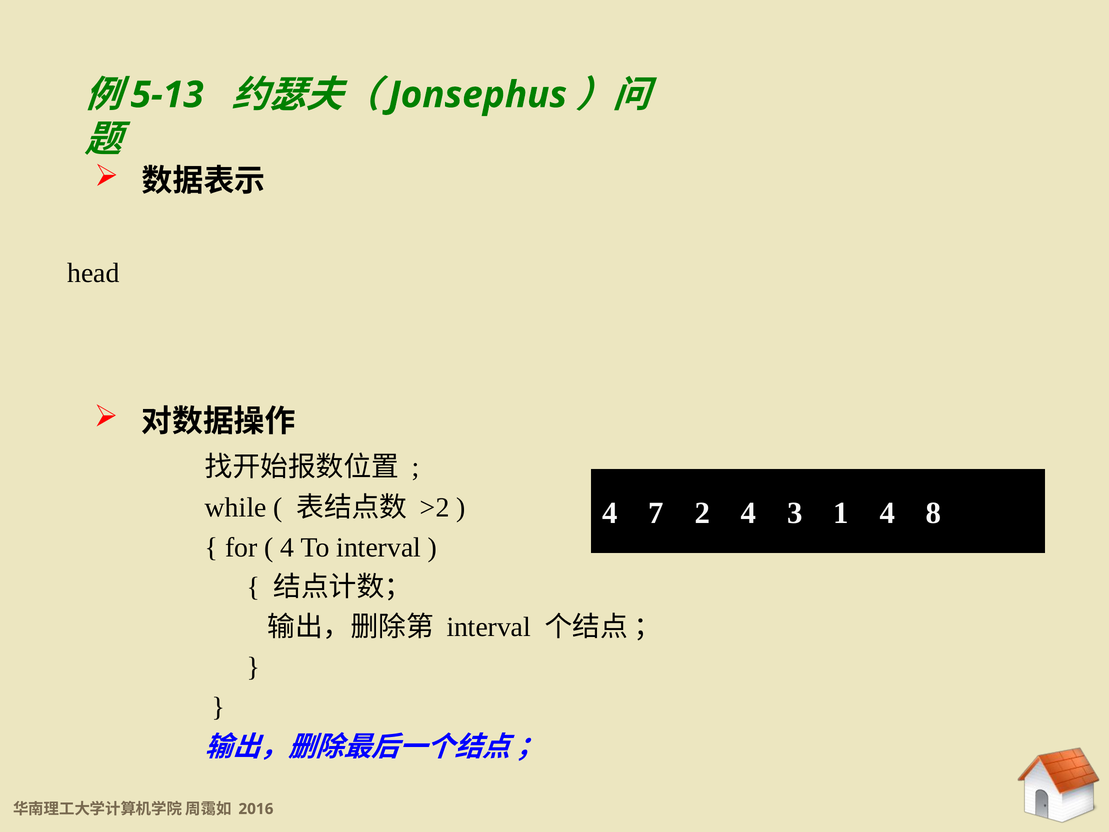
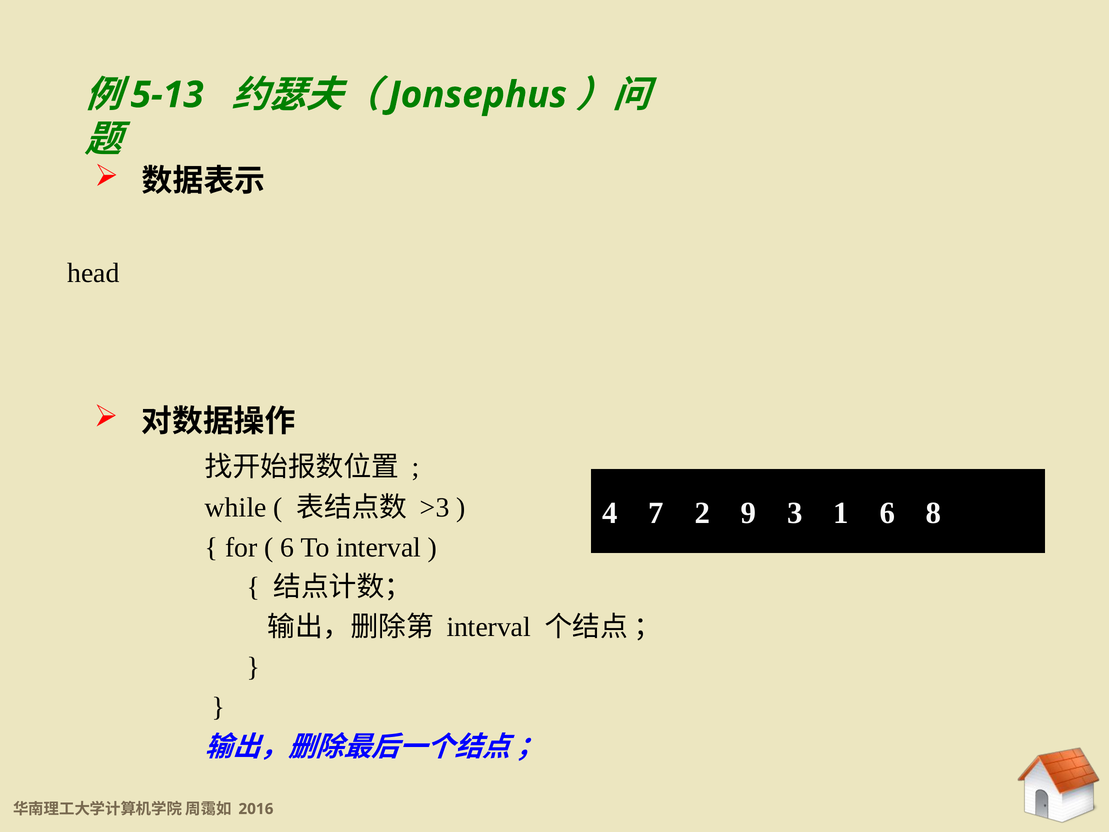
>2: >2 -> >3
2 4: 4 -> 9
1 4: 4 -> 6
4 at (287, 547): 4 -> 6
